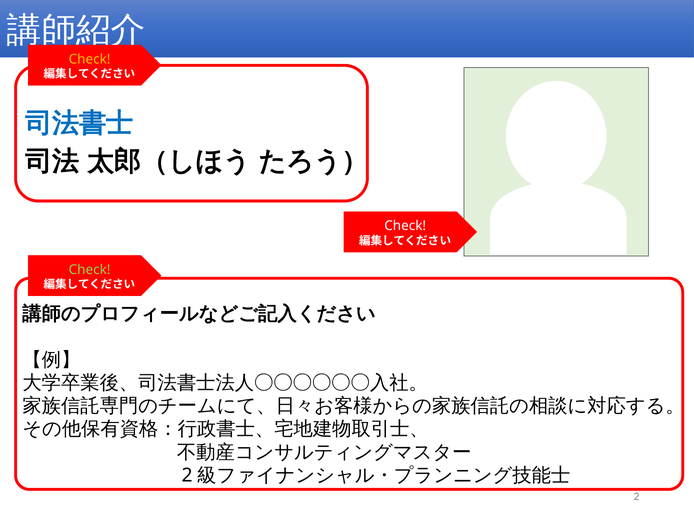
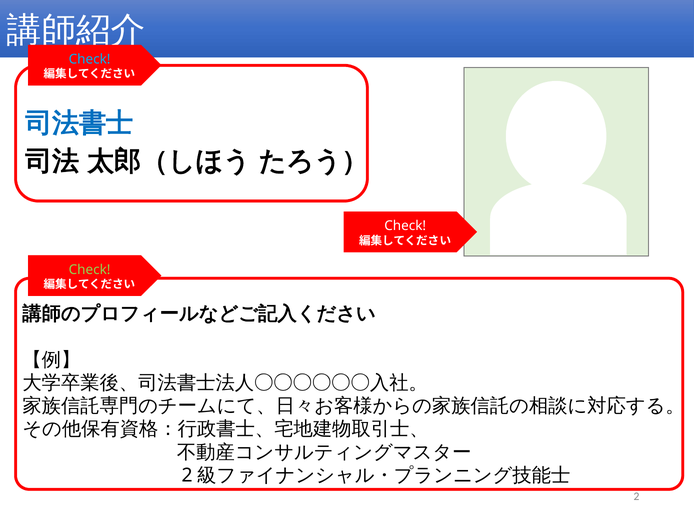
Check at (90, 59) colour: yellow -> light blue
